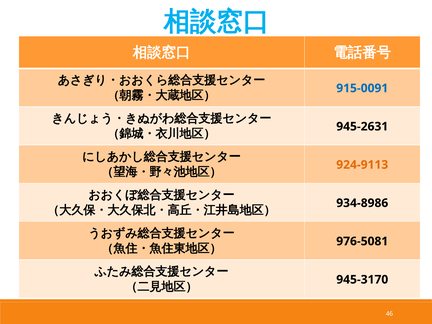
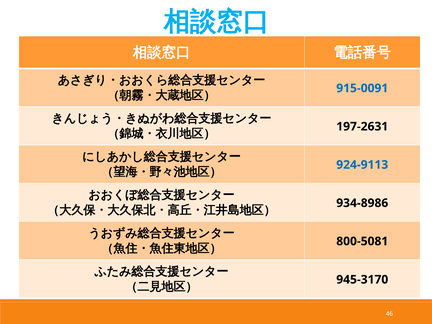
945-2631: 945-2631 -> 197-2631
924-9113 colour: orange -> blue
976-5081: 976-5081 -> 800-5081
